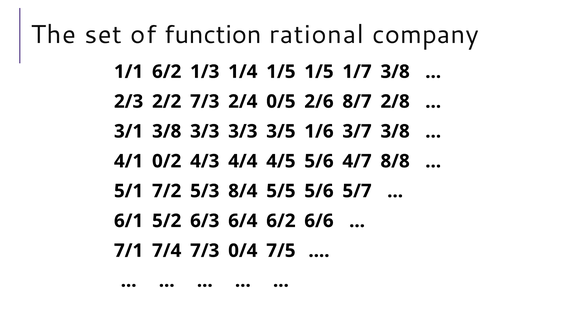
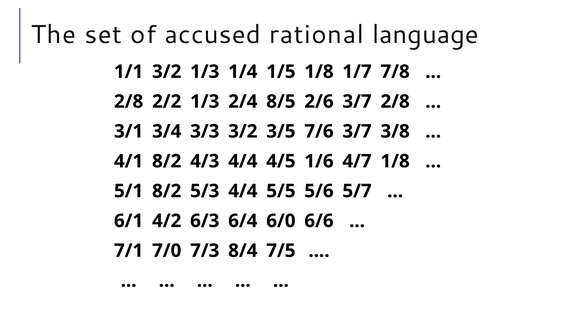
function: function -> accused
company: company -> language
1/1 6/2: 6/2 -> 3/2
1/5 1/5: 1/5 -> 1/8
1/7 3/8: 3/8 -> 7/8
2/3 at (129, 102): 2/3 -> 2/8
2/2 7/3: 7/3 -> 1/3
0/5: 0/5 -> 8/5
2/6 8/7: 8/7 -> 3/7
3/1 3/8: 3/8 -> 3/4
3/3 3/3: 3/3 -> 3/2
1/6: 1/6 -> 7/6
4/1 0/2: 0/2 -> 8/2
4/5 5/6: 5/6 -> 1/6
4/7 8/8: 8/8 -> 1/8
5/1 7/2: 7/2 -> 8/2
5/3 8/4: 8/4 -> 4/4
5/2: 5/2 -> 4/2
6/4 6/2: 6/2 -> 6/0
7/4: 7/4 -> 7/0
0/4: 0/4 -> 8/4
